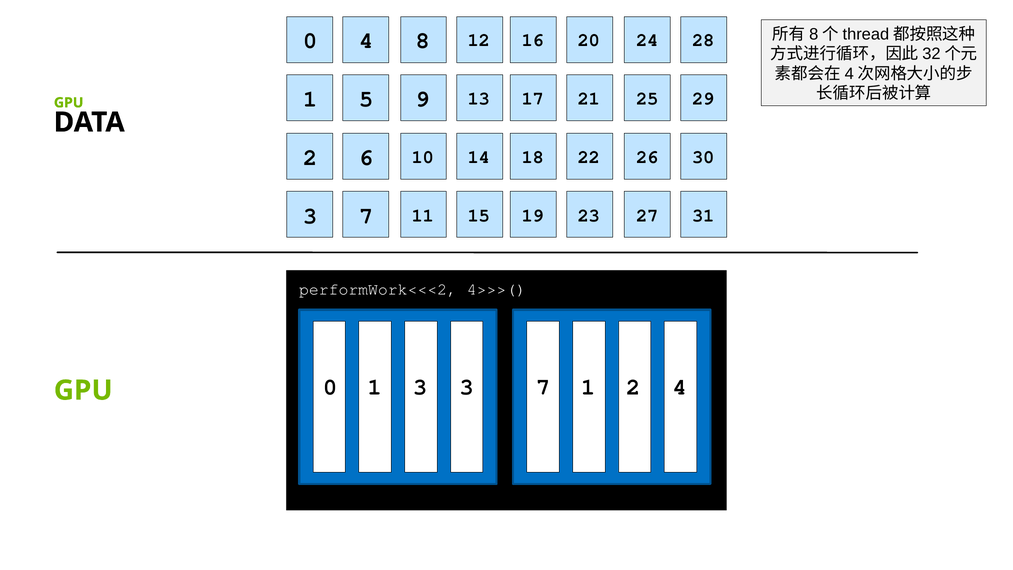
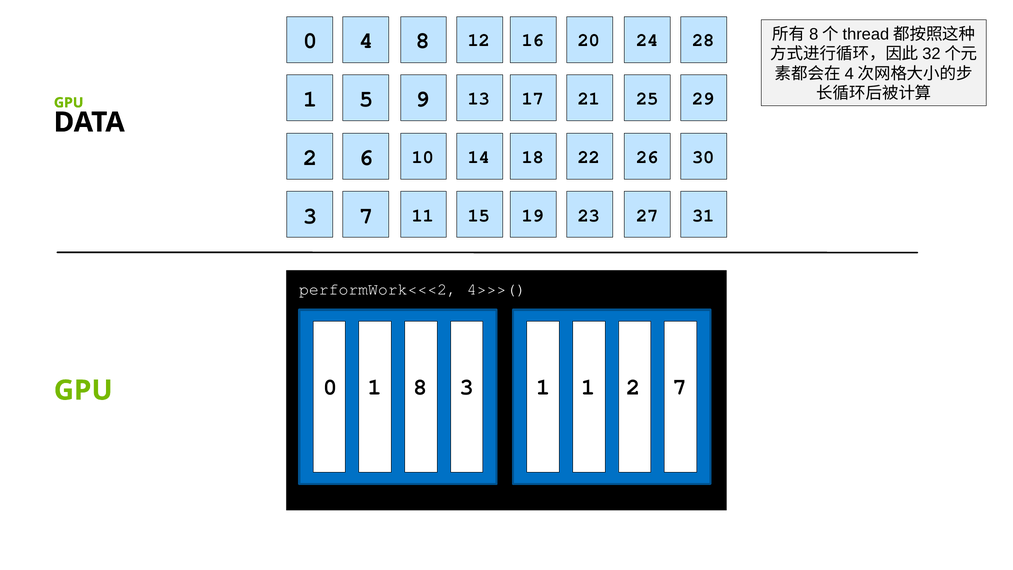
1 3: 3 -> 8
3 7: 7 -> 1
2 4: 4 -> 7
